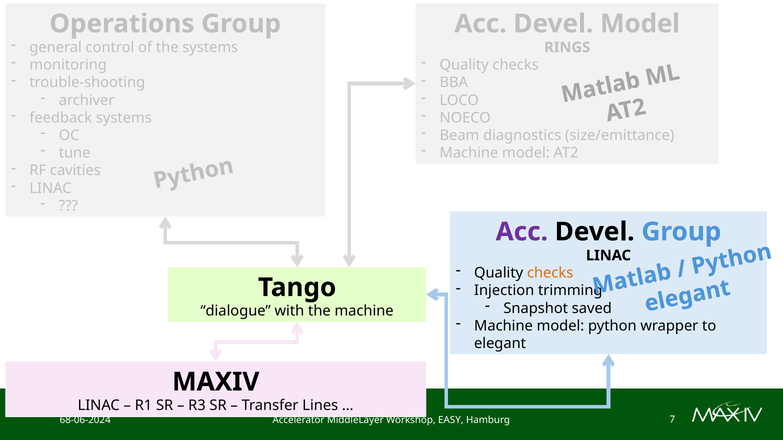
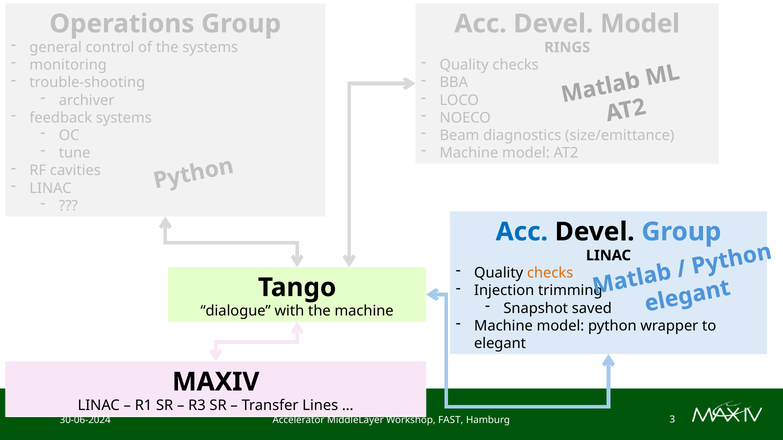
Acc at (522, 232) colour: purple -> blue
68-06-2024: 68-06-2024 -> 30-06-2024
EASY: EASY -> FAST
7: 7 -> 3
